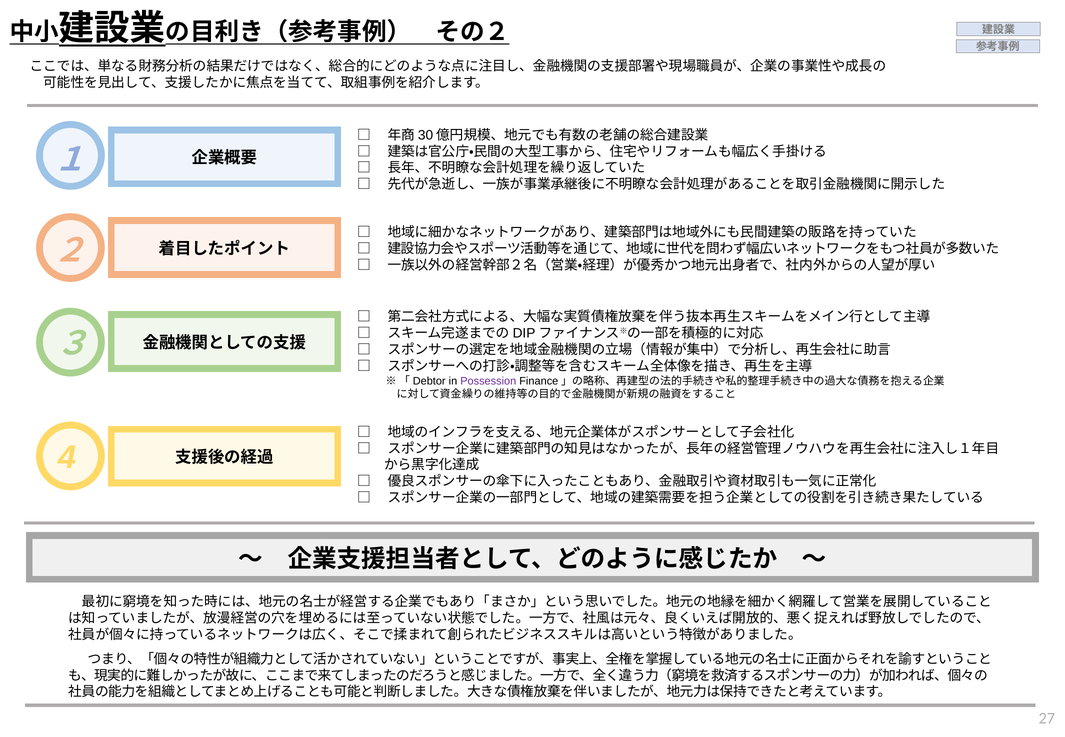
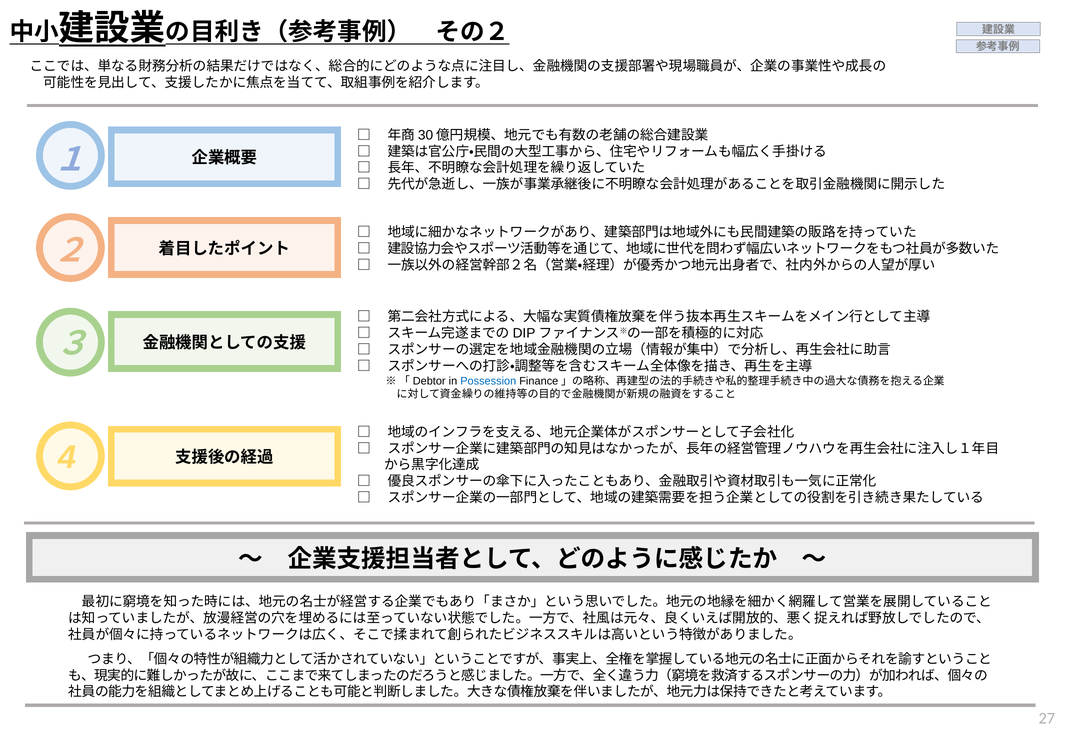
Possession colour: purple -> blue
